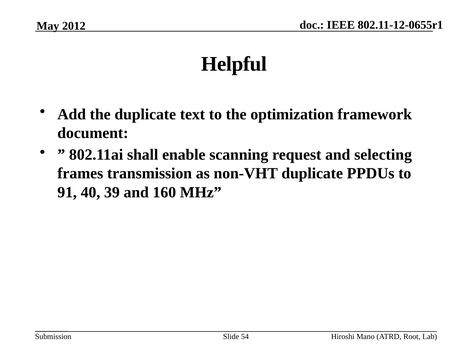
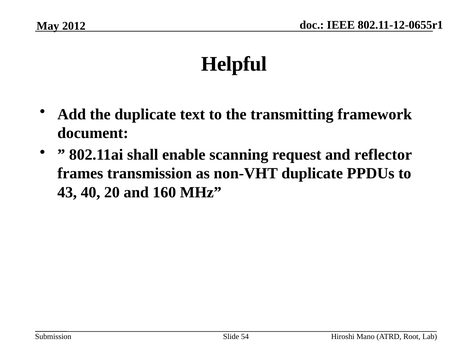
optimization: optimization -> transmitting
selecting: selecting -> reflector
91: 91 -> 43
39: 39 -> 20
